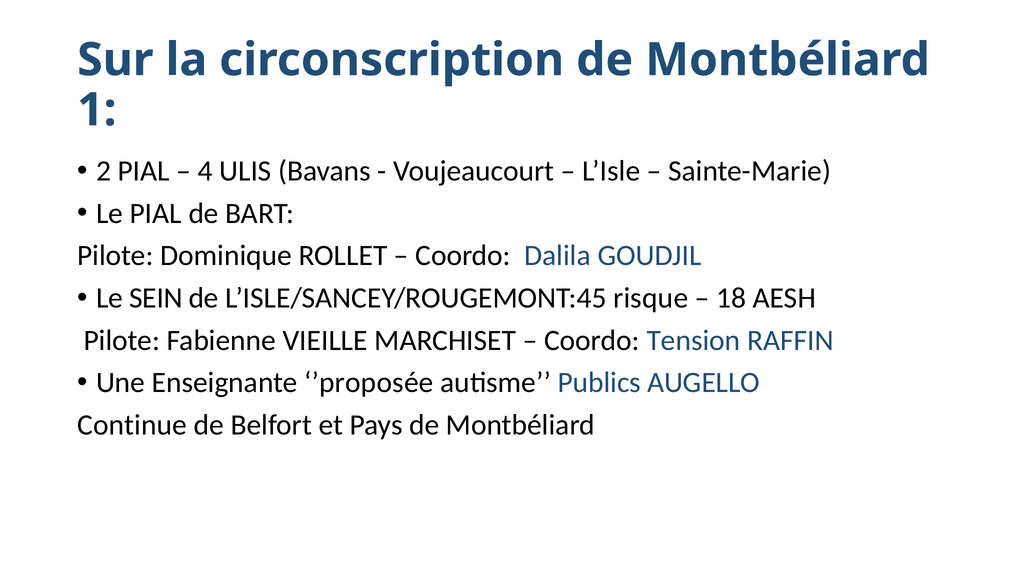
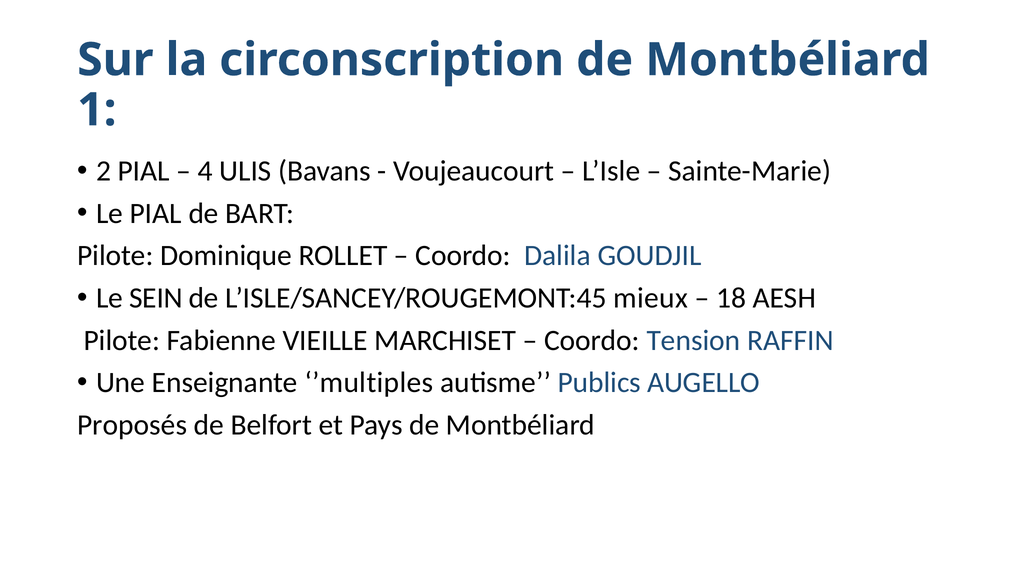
risque: risque -> mieux
’proposée: ’proposée -> ’multiples
Continue: Continue -> Proposés
